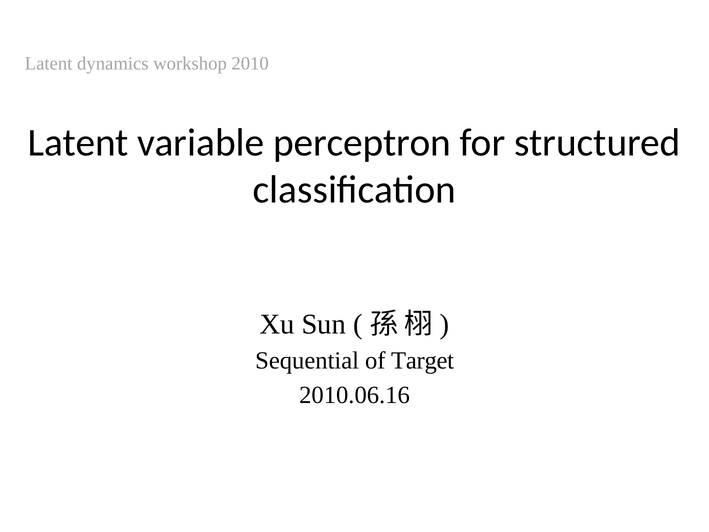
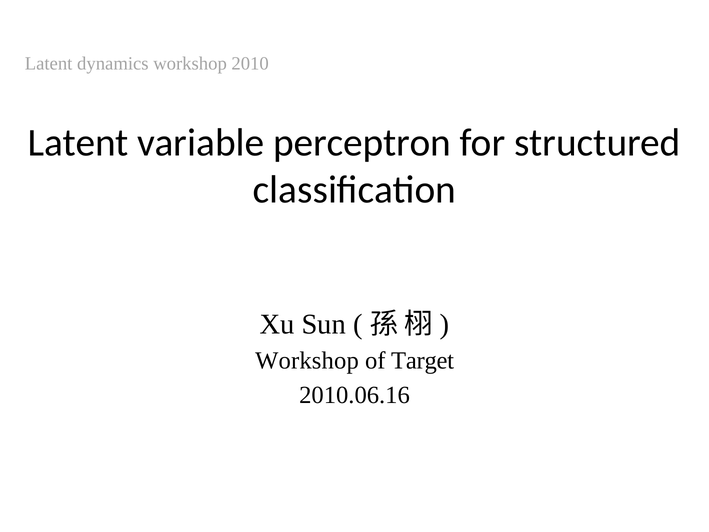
Sequential at (307, 361): Sequential -> Workshop
